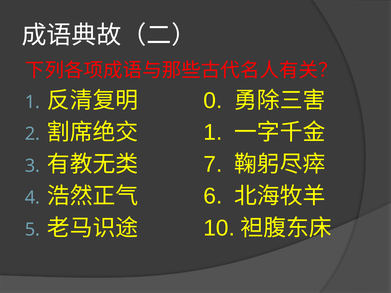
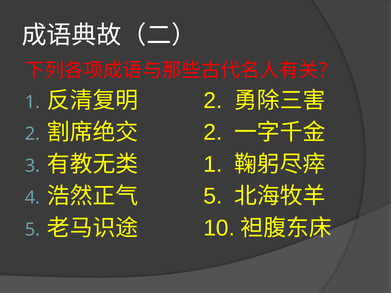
0 at (213, 101): 0 -> 2
1 at (213, 133): 1 -> 2
7 at (213, 164): 7 -> 1
6 at (213, 196): 6 -> 5
